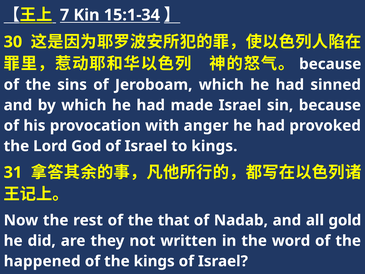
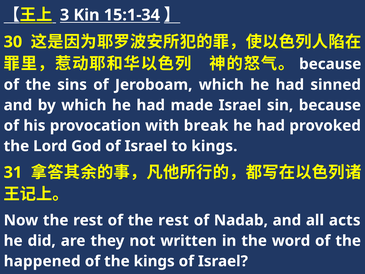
7: 7 -> 3
anger: anger -> break
of the that: that -> rest
gold: gold -> acts
